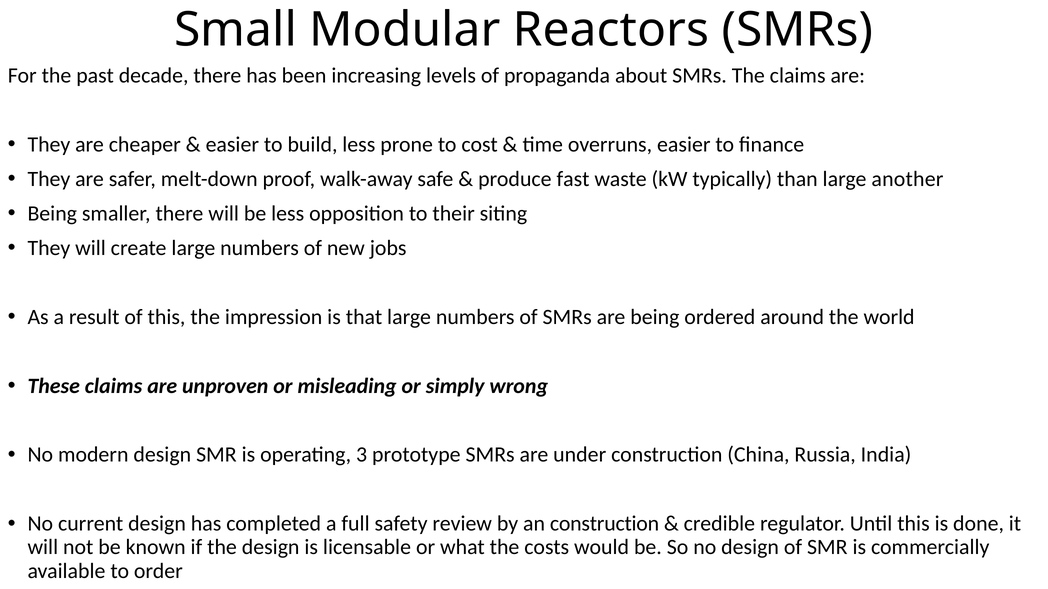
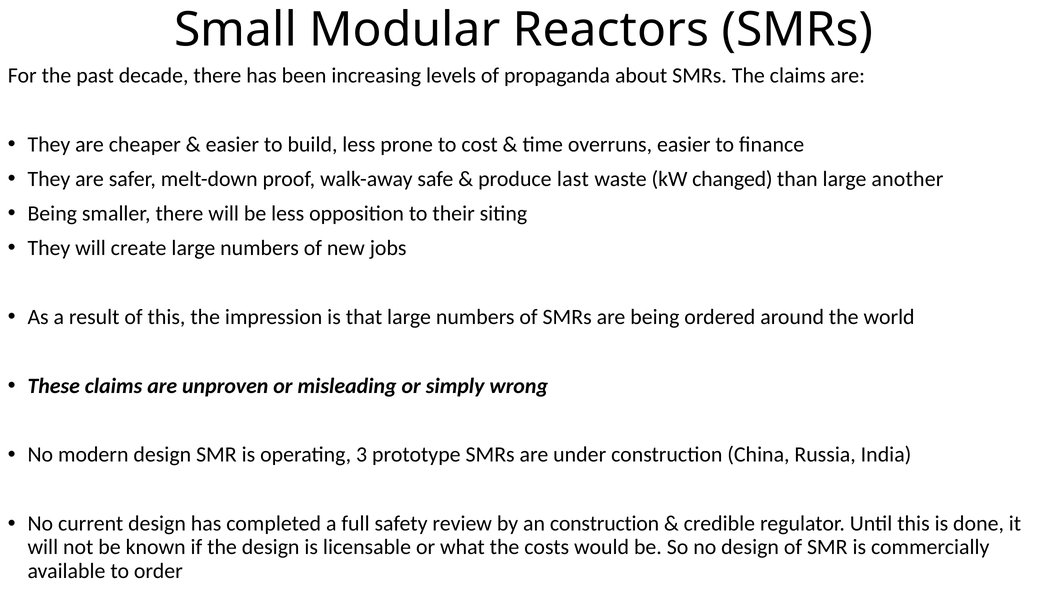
fast: fast -> last
typically: typically -> changed
